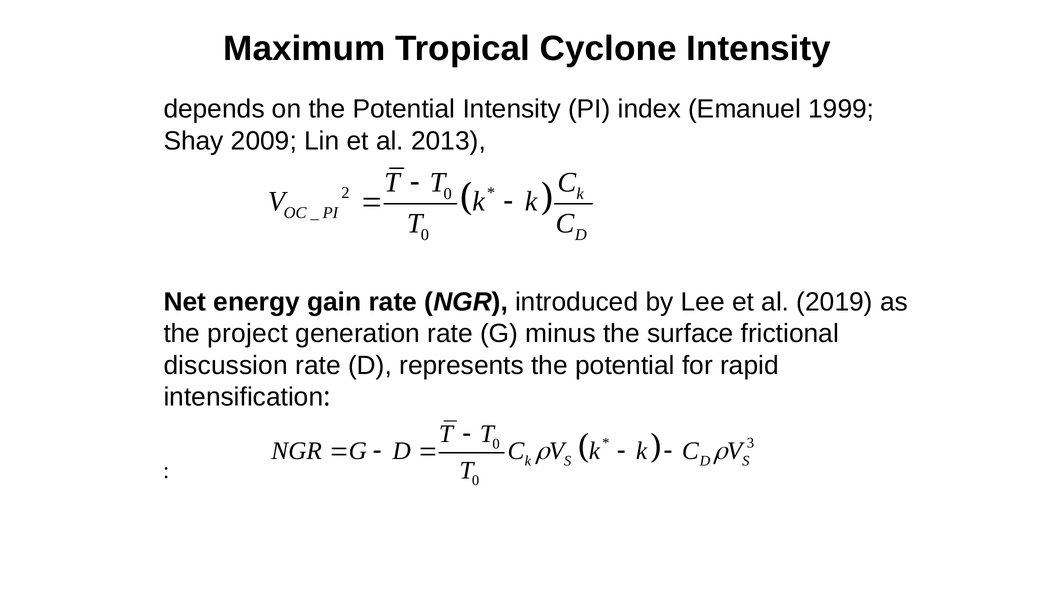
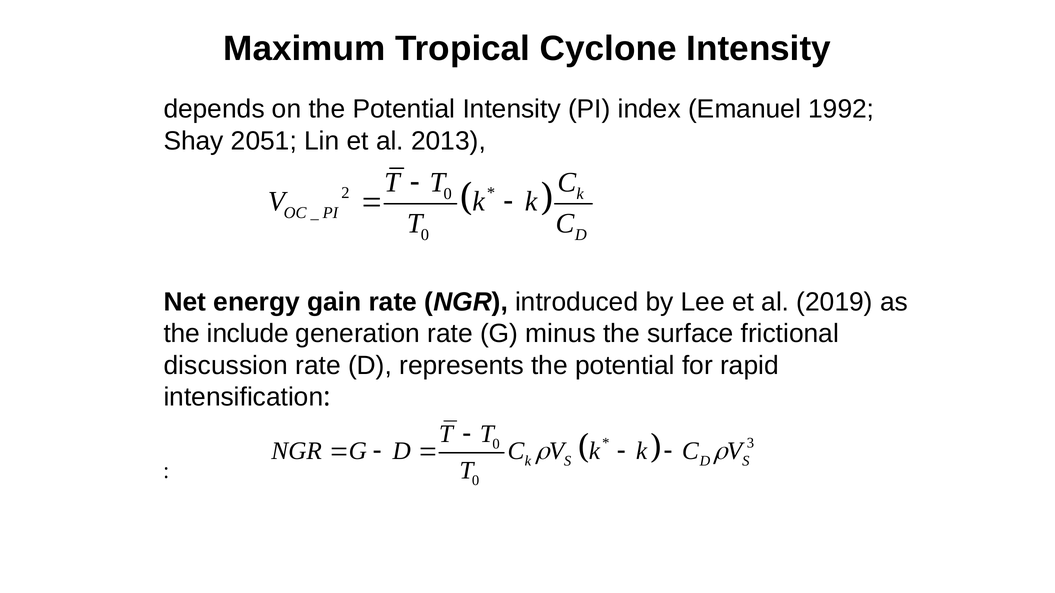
1999: 1999 -> 1992
2009: 2009 -> 2051
project: project -> include
